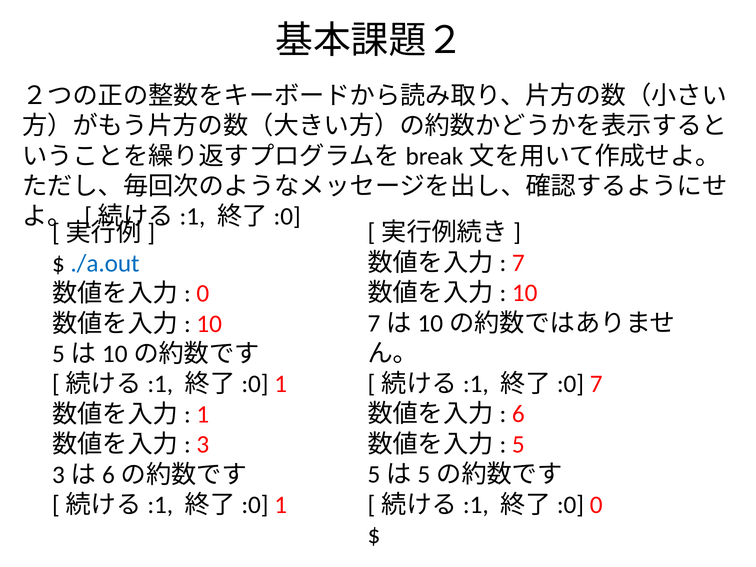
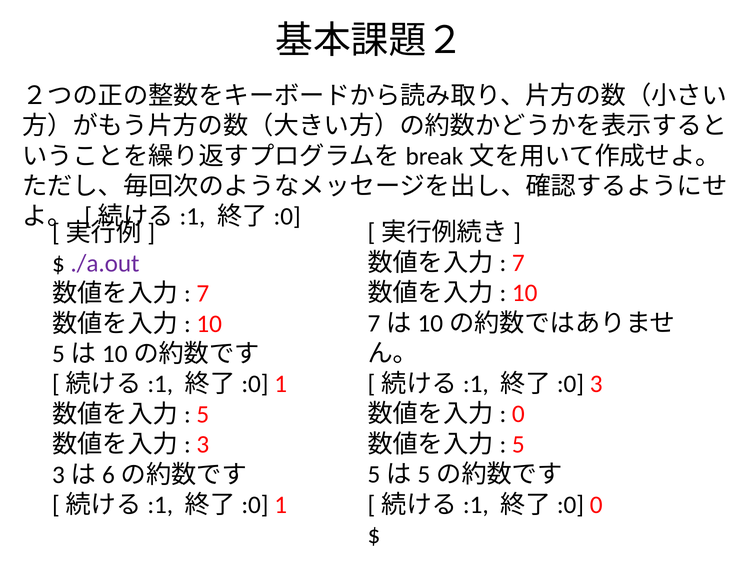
./a.out colour: blue -> purple
0 at (203, 293): 0 -> 7
7 at (596, 384): 7 -> 3
6 at (518, 414): 6 -> 0
1 at (203, 414): 1 -> 5
